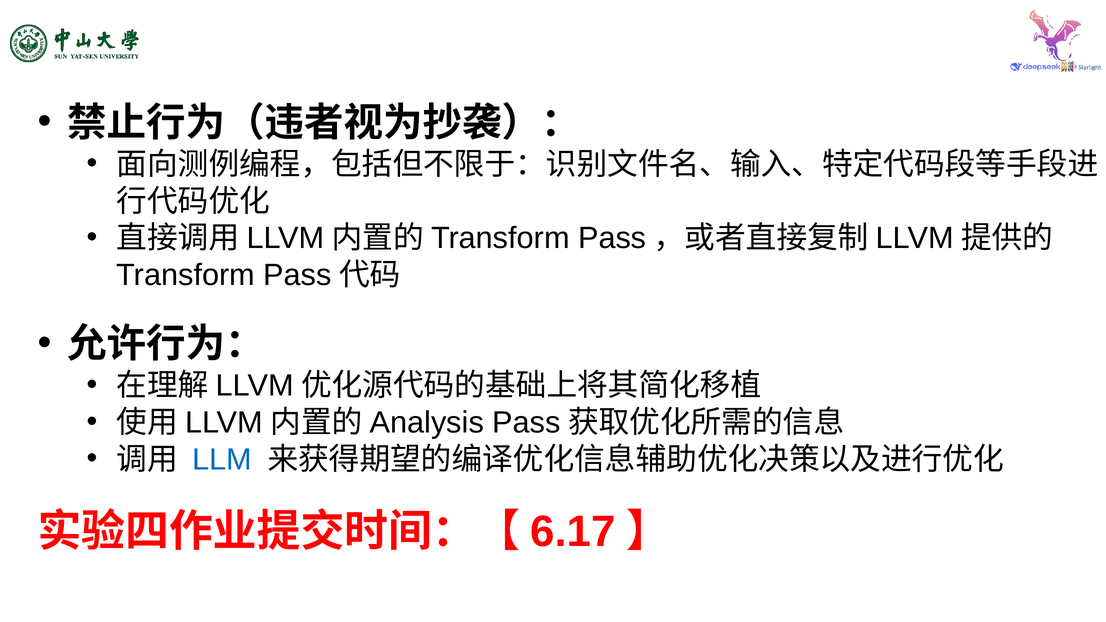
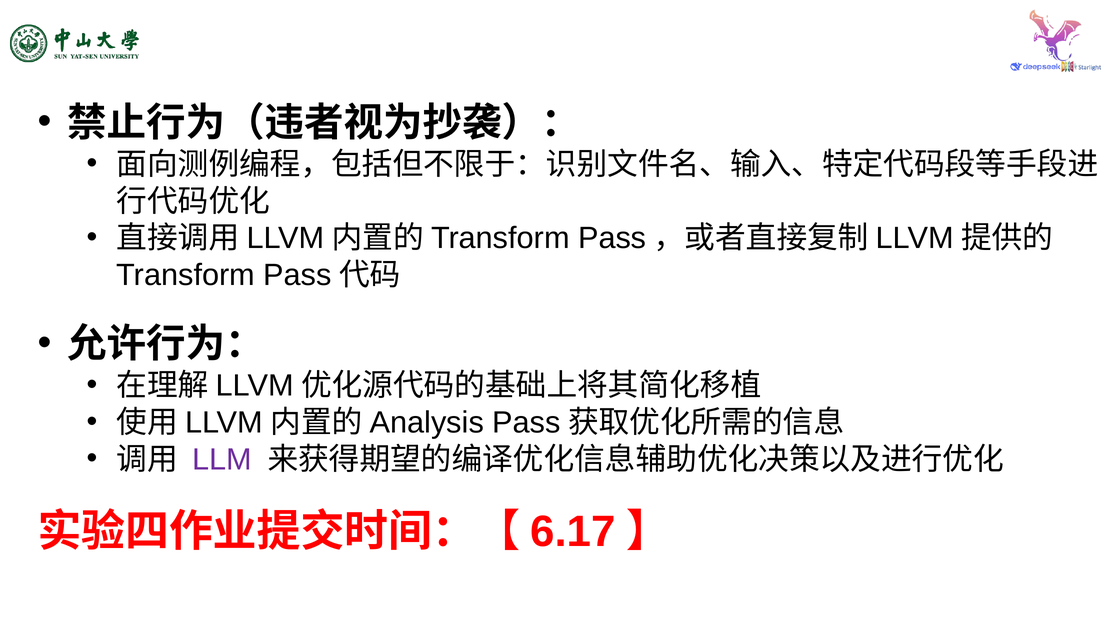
LLM colour: blue -> purple
